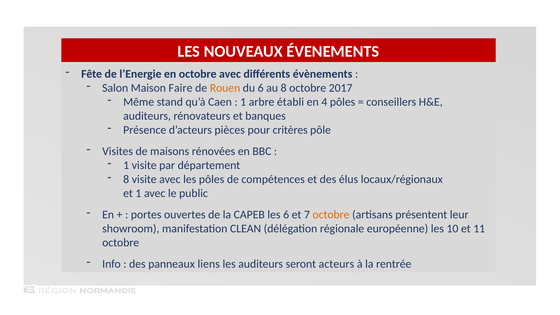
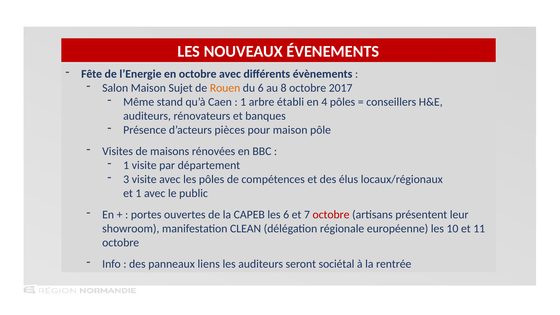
Faire: Faire -> Sujet
pour critères: critères -> maison
8 at (126, 179): 8 -> 3
octobre at (331, 215) colour: orange -> red
acteurs: acteurs -> sociétal
